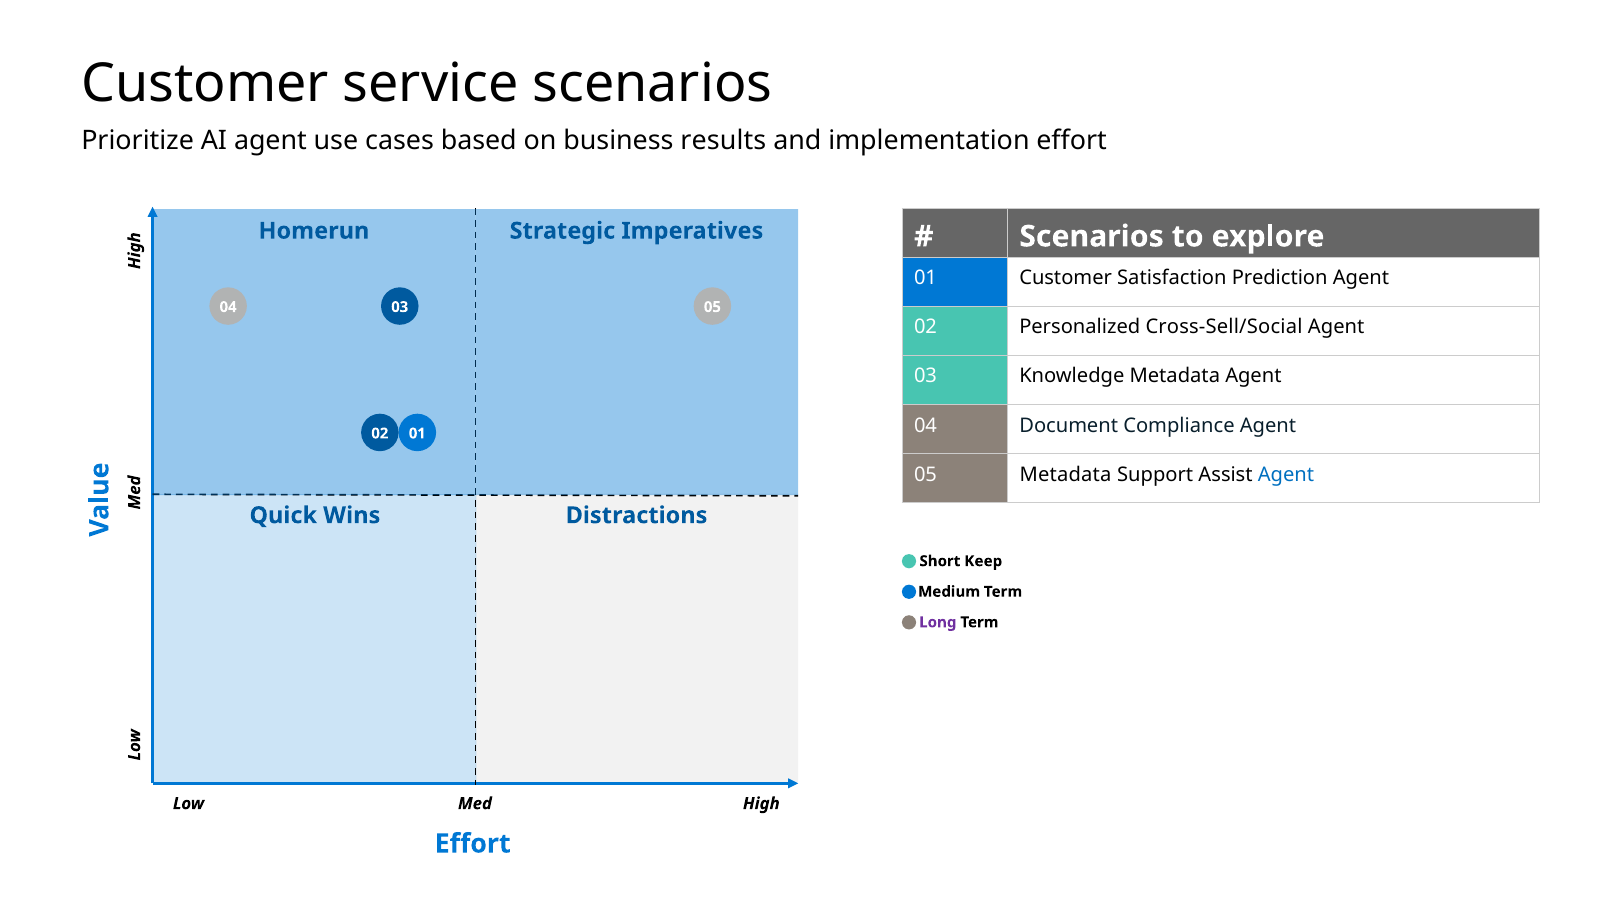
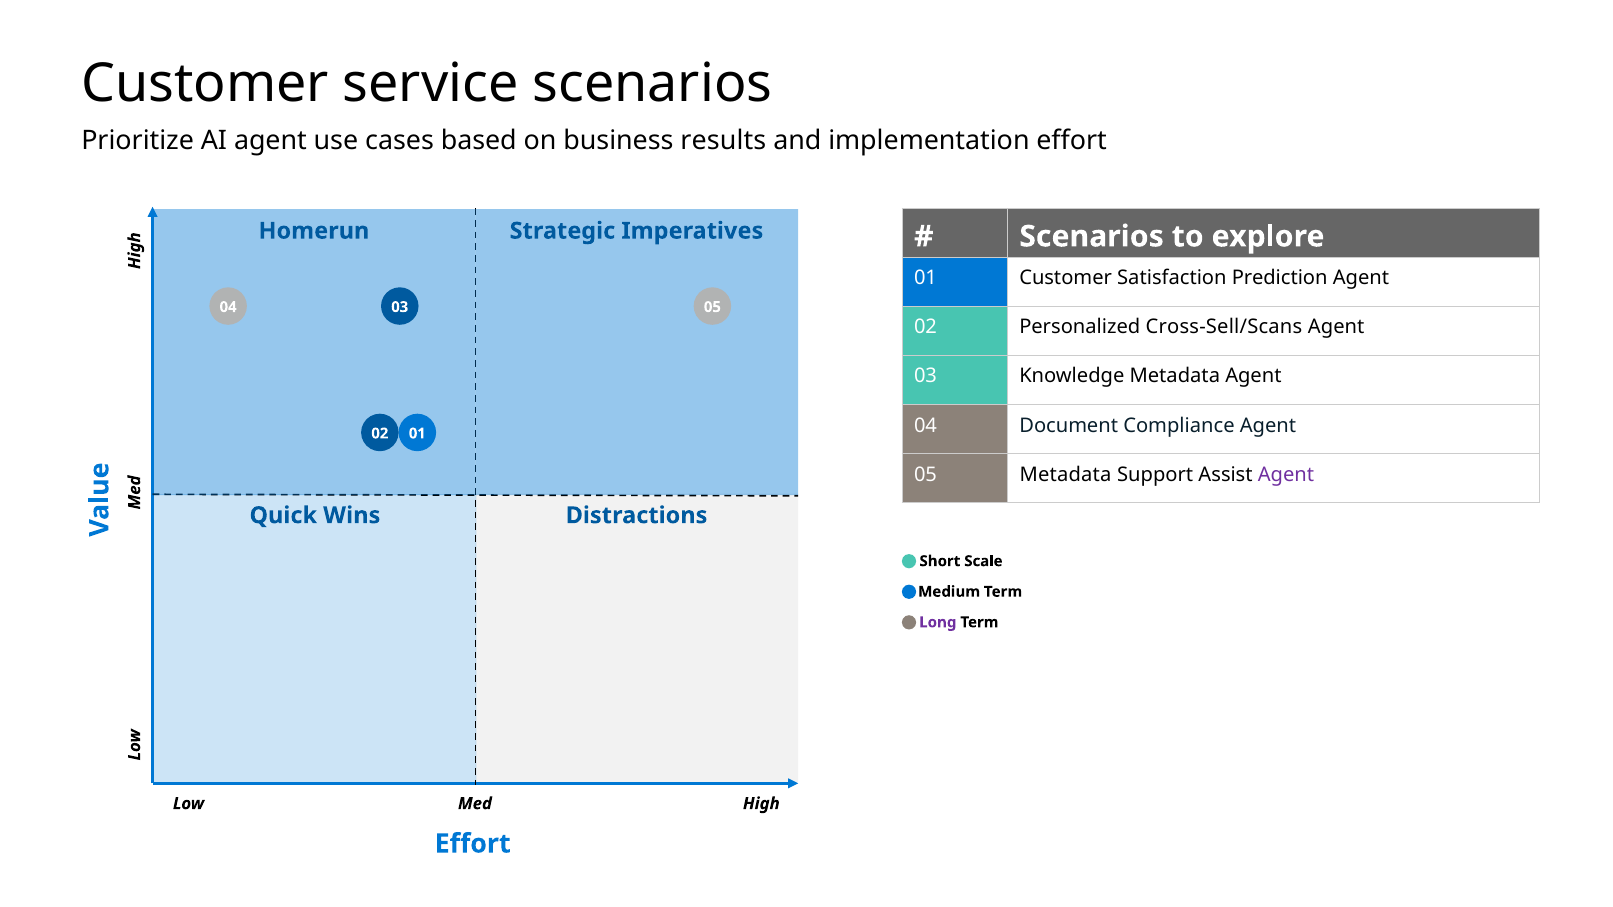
Cross-Sell/Social: Cross-Sell/Social -> Cross-Sell/Scans
Agent at (1286, 475) colour: blue -> purple
Keep: Keep -> Scale
